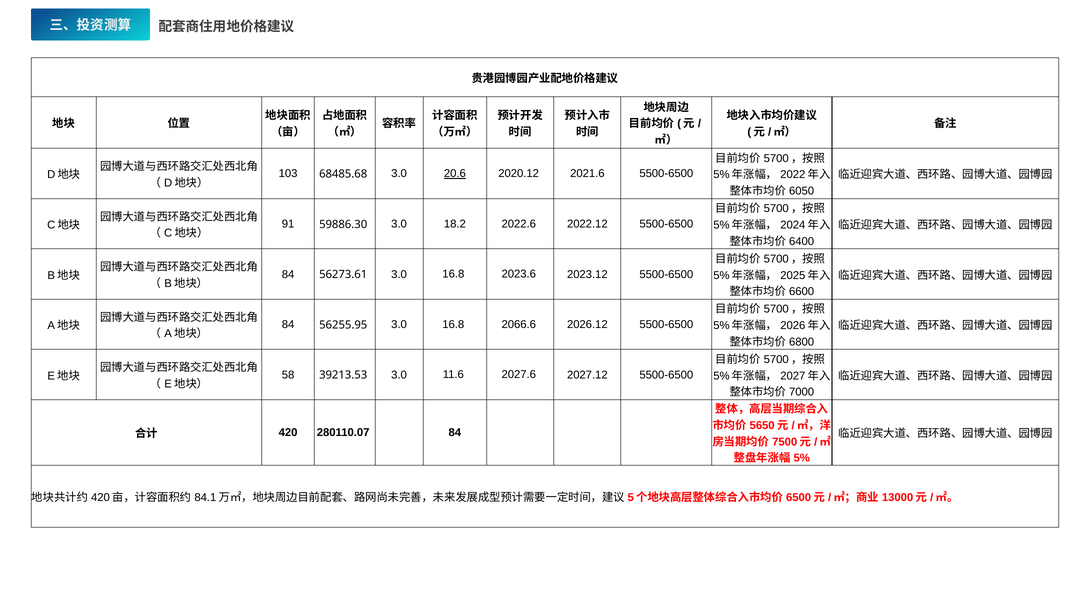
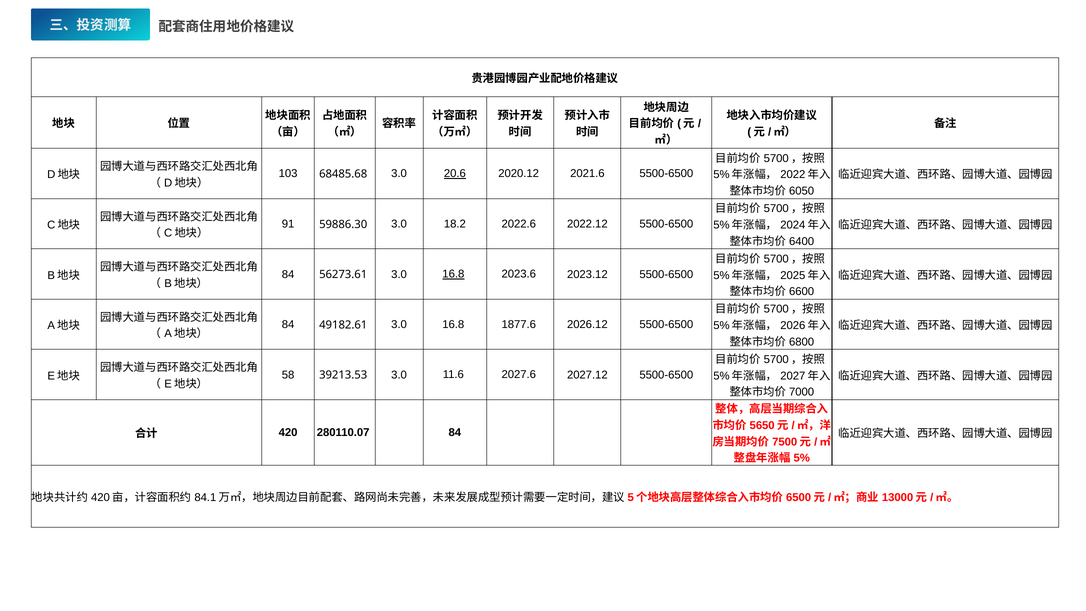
16.8 at (453, 274) underline: none -> present
56255.95: 56255.95 -> 49182.61
2066.6: 2066.6 -> 1877.6
